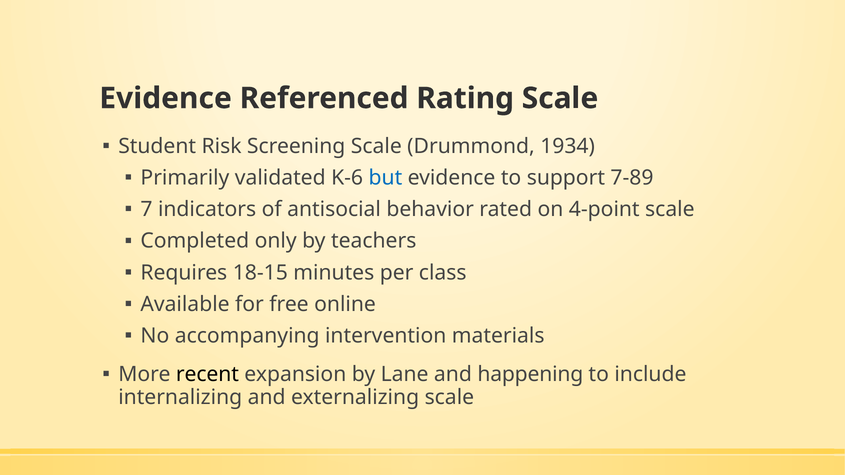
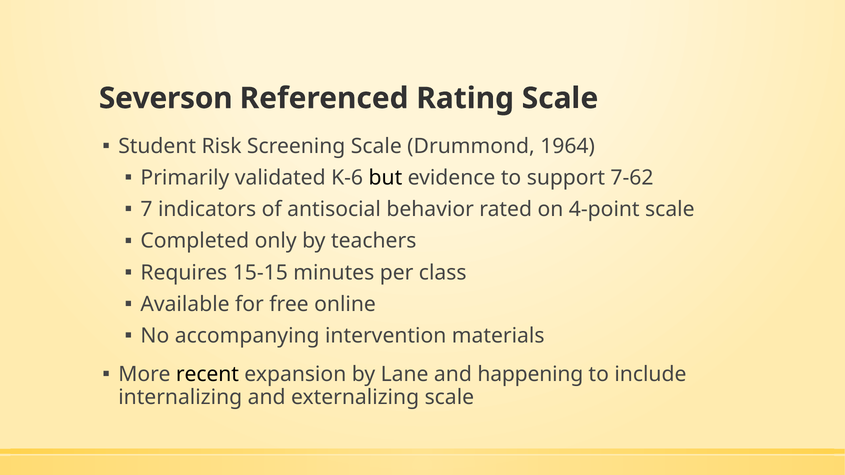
Evidence at (166, 98): Evidence -> Severson
1934: 1934 -> 1964
but colour: blue -> black
7-89: 7-89 -> 7-62
18-15: 18-15 -> 15-15
